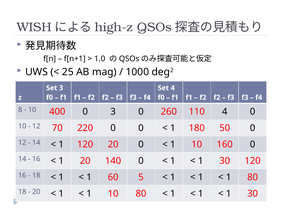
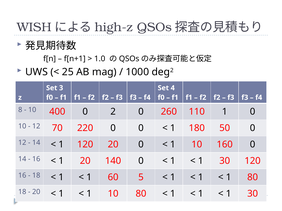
0 3: 3 -> 2
110 4: 4 -> 1
